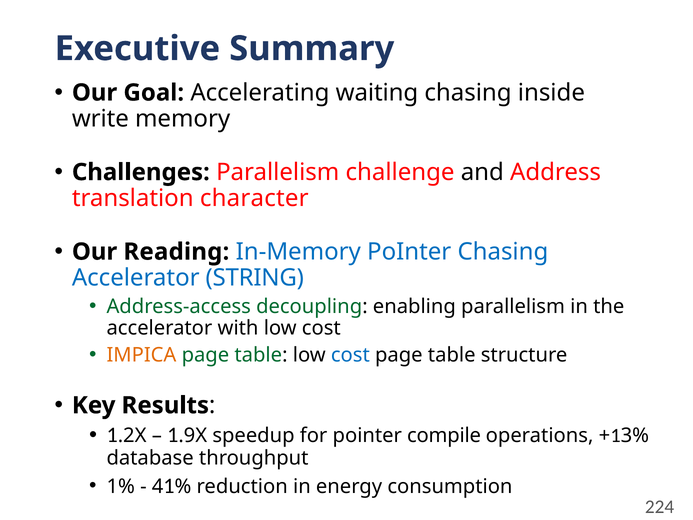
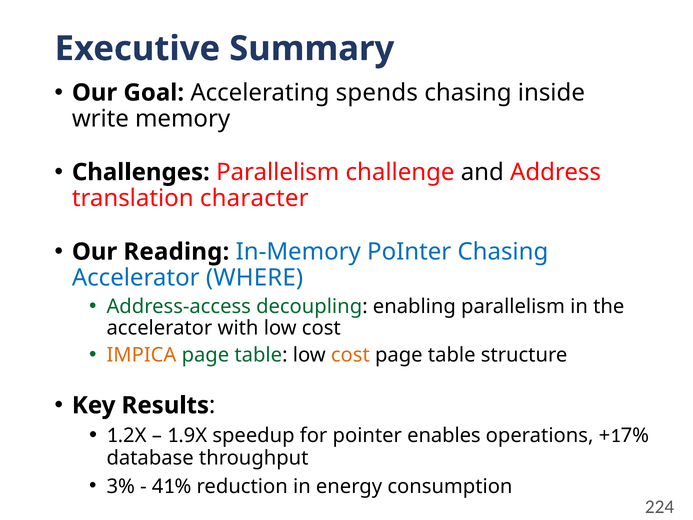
waiting: waiting -> spends
STRING: STRING -> WHERE
cost at (350, 355) colour: blue -> orange
compile: compile -> enables
3%: 3% -> 7%
1%: 1% -> 3%
